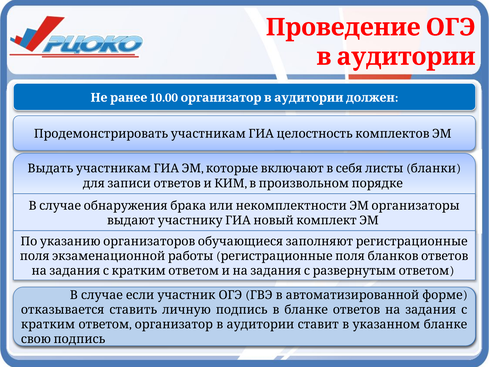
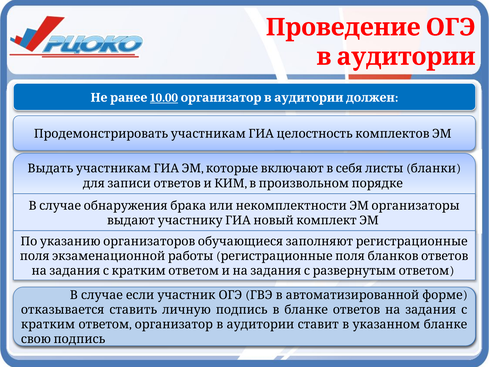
10.00 underline: none -> present
